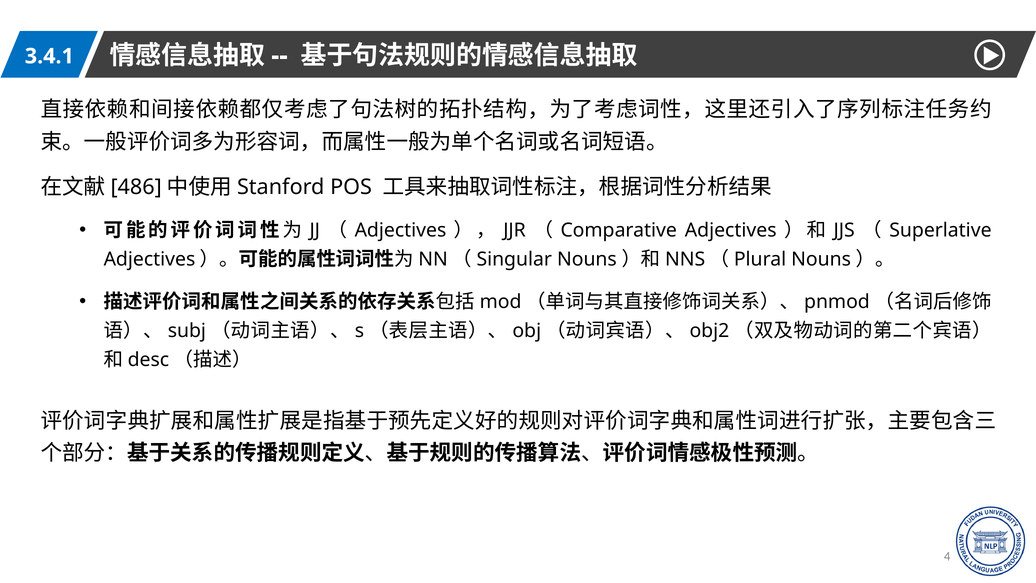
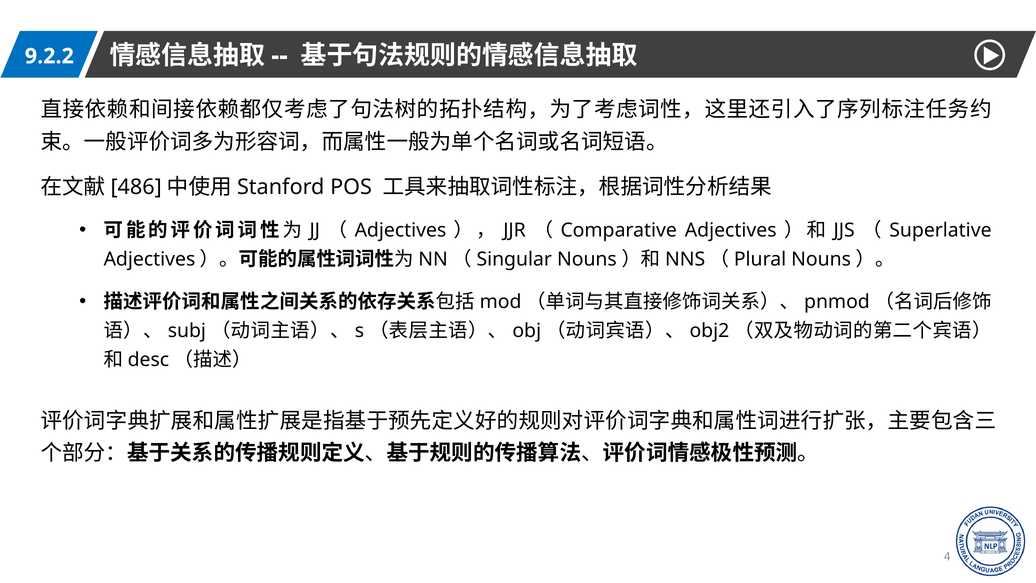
3.4.1: 3.4.1 -> 9.2.2
